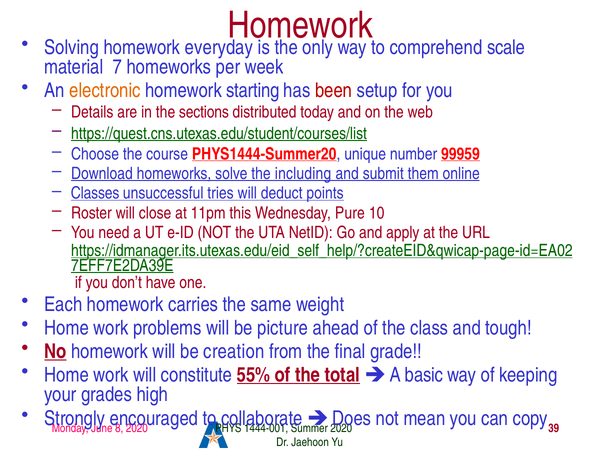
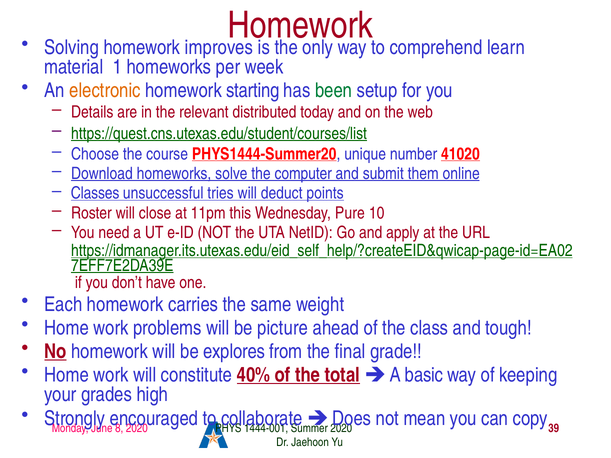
everyday: everyday -> improves
scale: scale -> learn
7: 7 -> 1
been colour: red -> green
sections: sections -> relevant
99959: 99959 -> 41020
including: including -> computer
creation: creation -> explores
55%: 55% -> 40%
